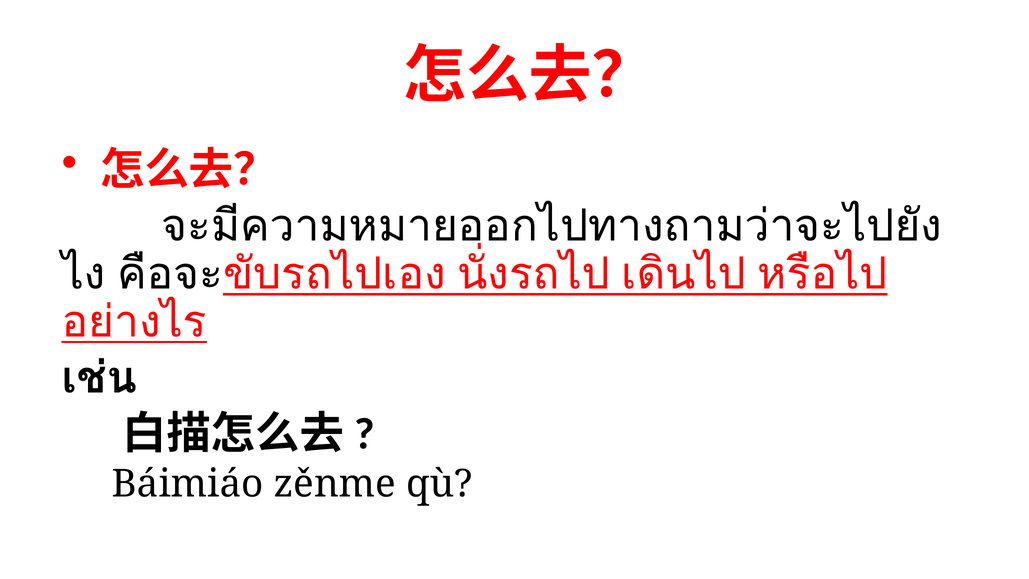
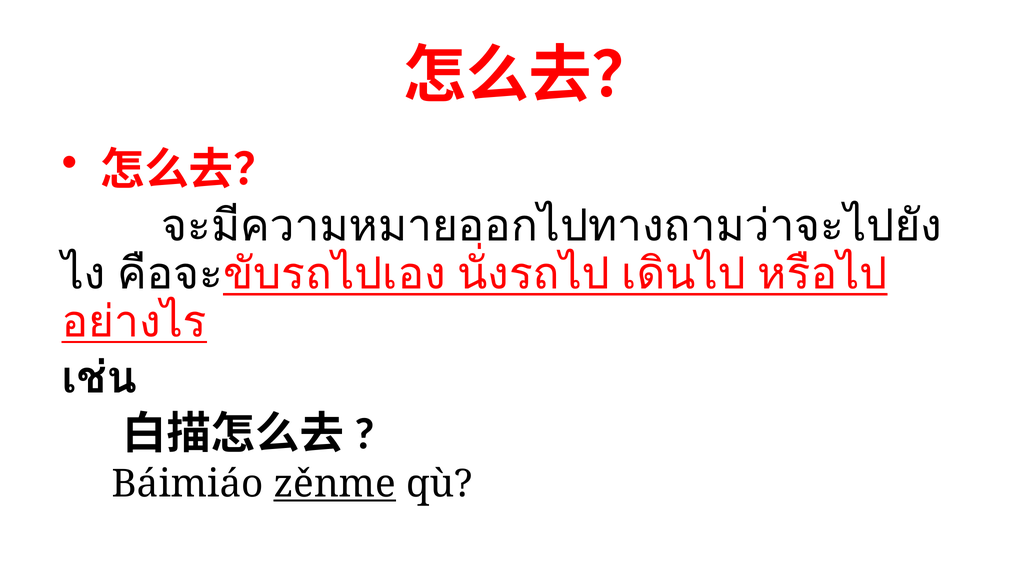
zěnme underline: none -> present
